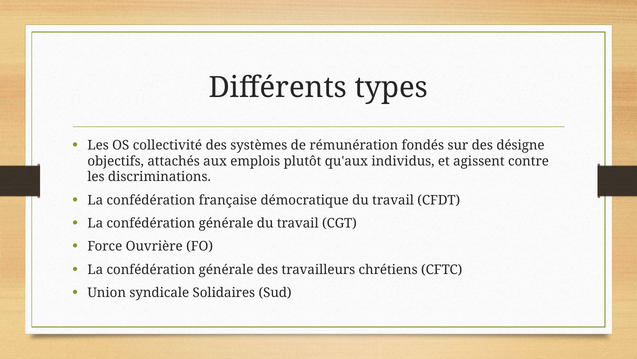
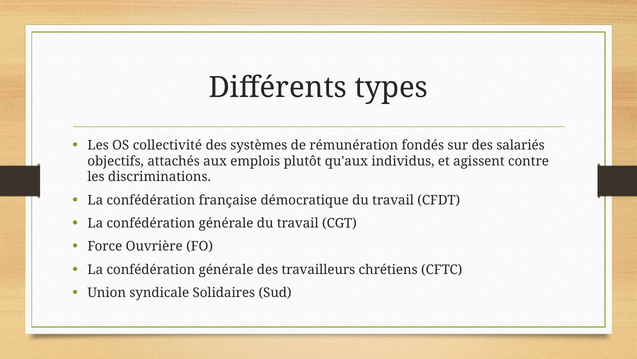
désigne: désigne -> salariés
